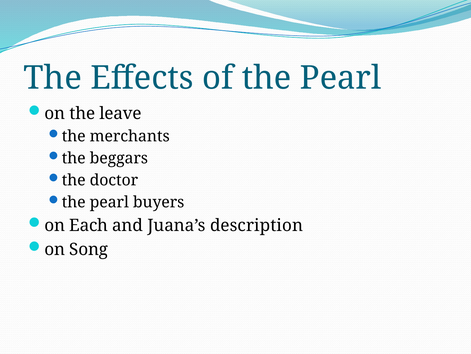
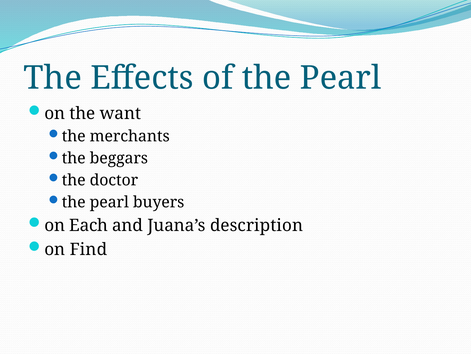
leave: leave -> want
Song: Song -> Find
